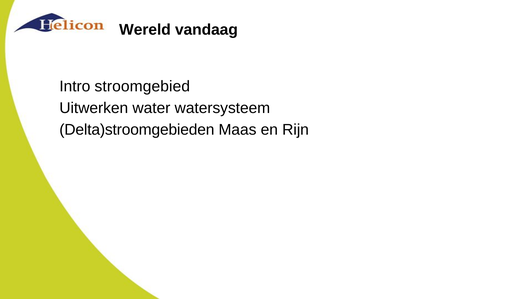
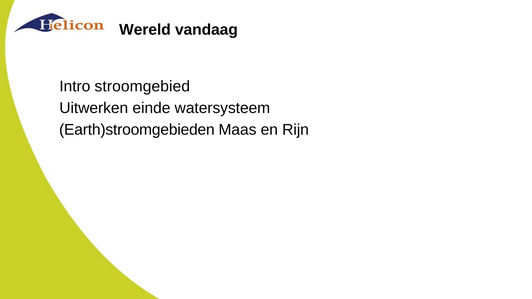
water: water -> einde
Delta)stroomgebieden: Delta)stroomgebieden -> Earth)stroomgebieden
